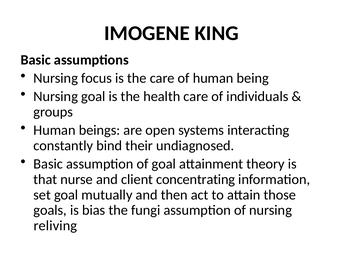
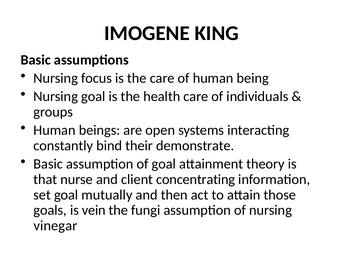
undiagnosed: undiagnosed -> demonstrate
bias: bias -> vein
reliving: reliving -> vinegar
